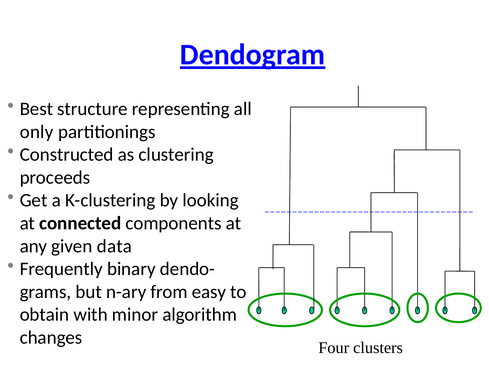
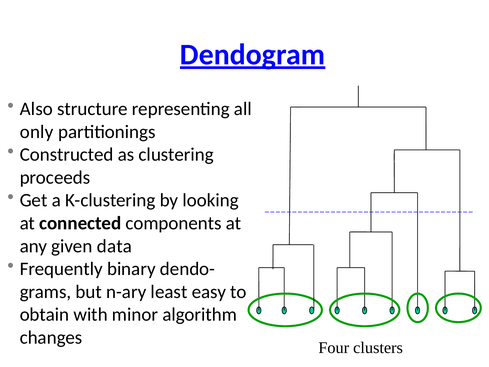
Best: Best -> Also
from: from -> least
